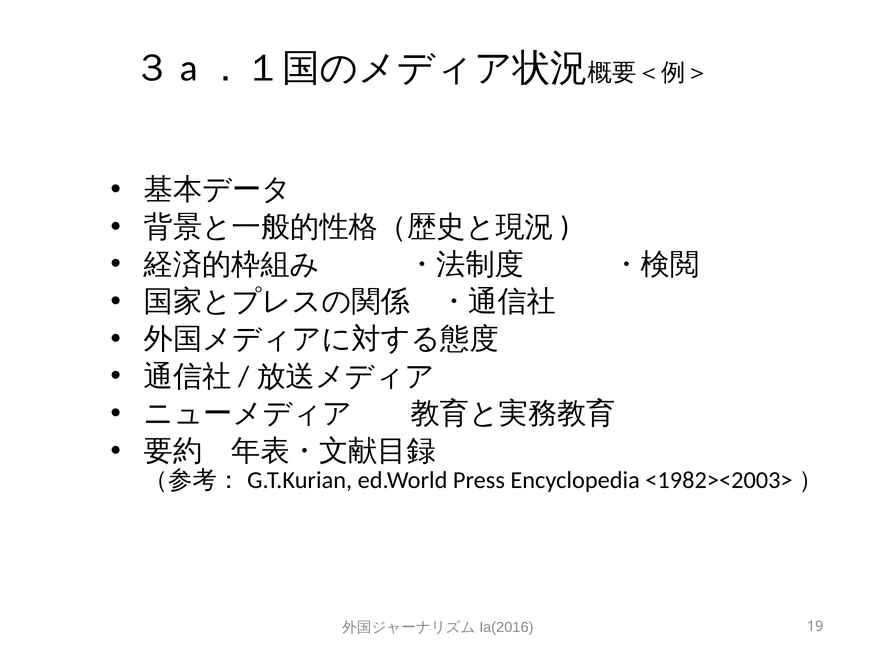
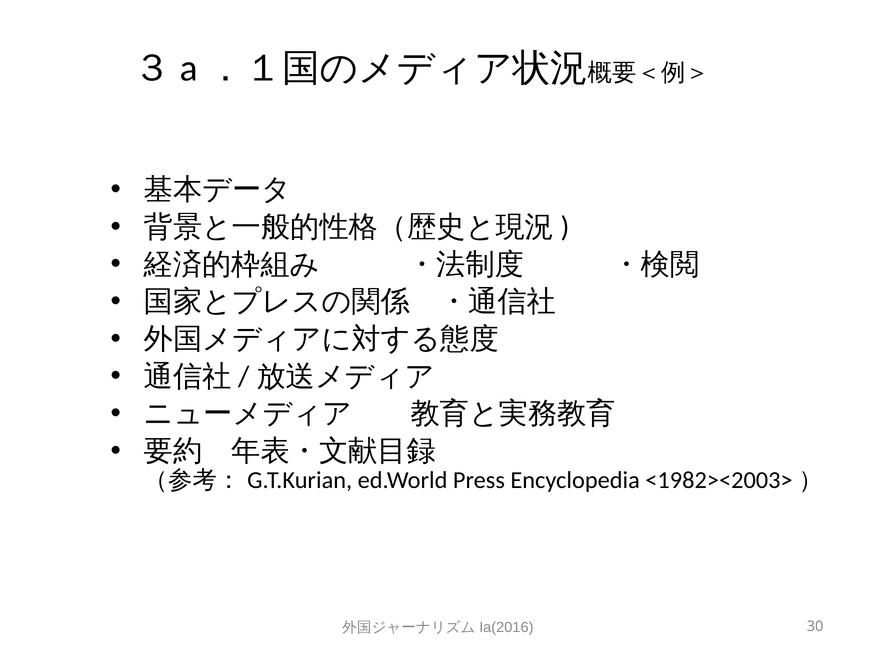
19: 19 -> 30
